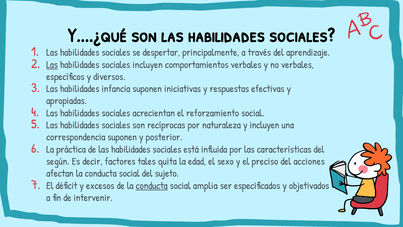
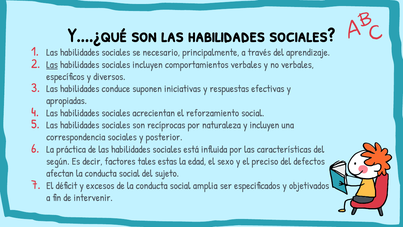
despertar: despertar -> necesario
infancia: infancia -> conduce
correspondencia suponen: suponen -> sociales
quita: quita -> estas
acciones: acciones -> defectos
conducta at (152, 185) underline: present -> none
